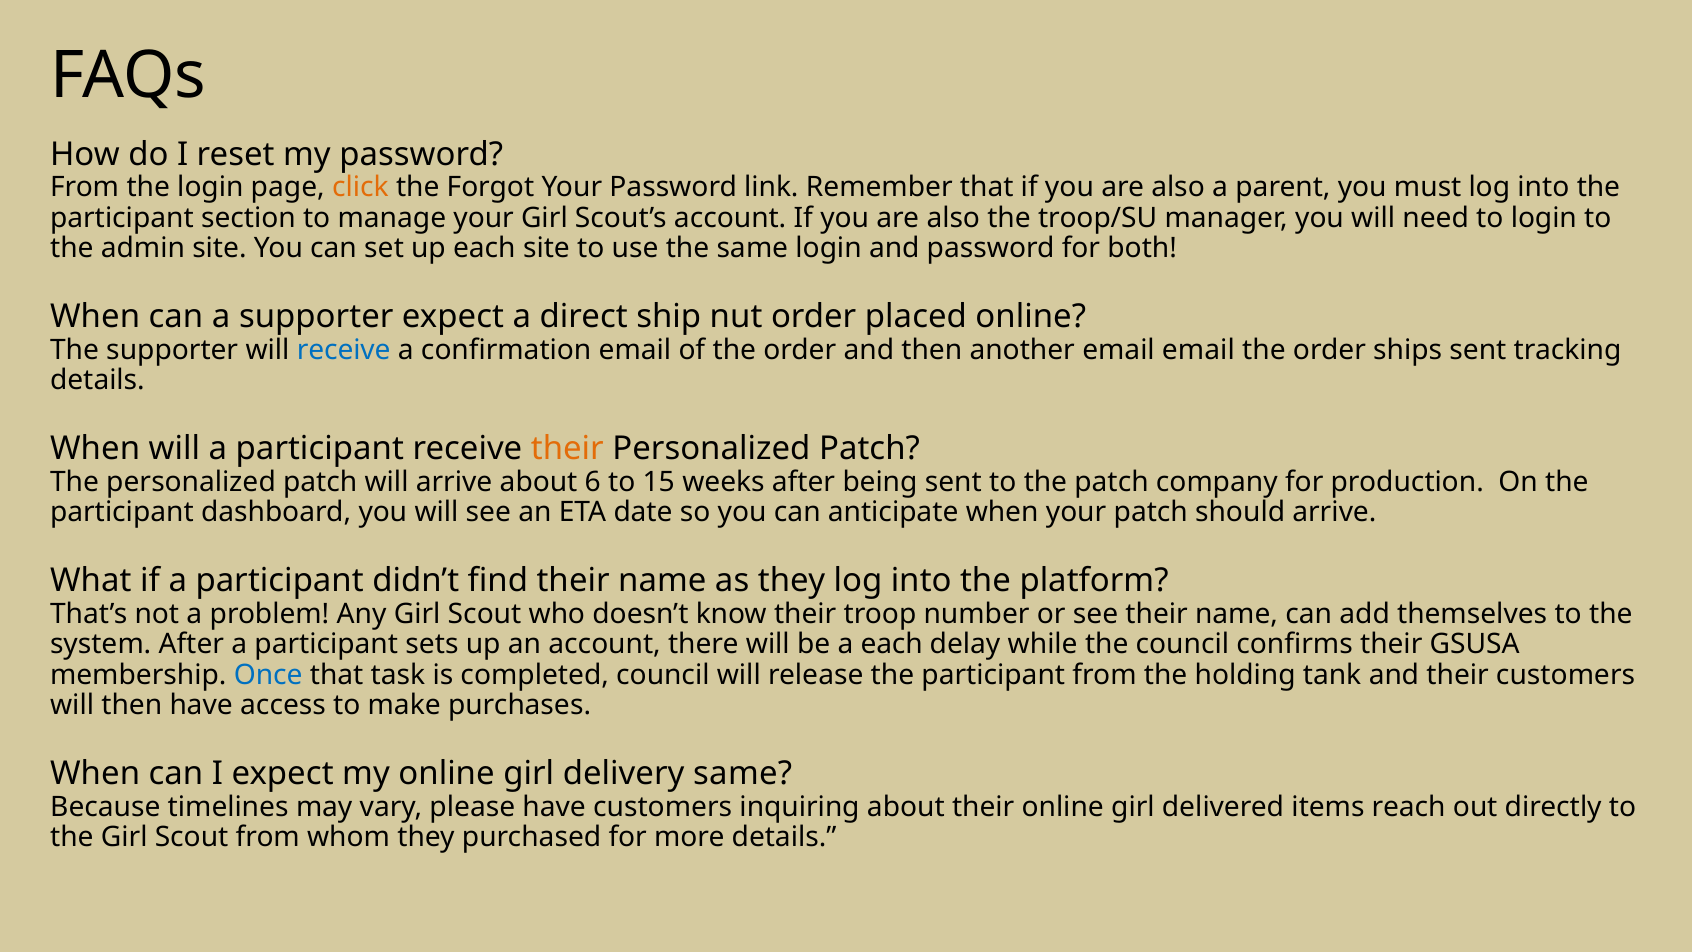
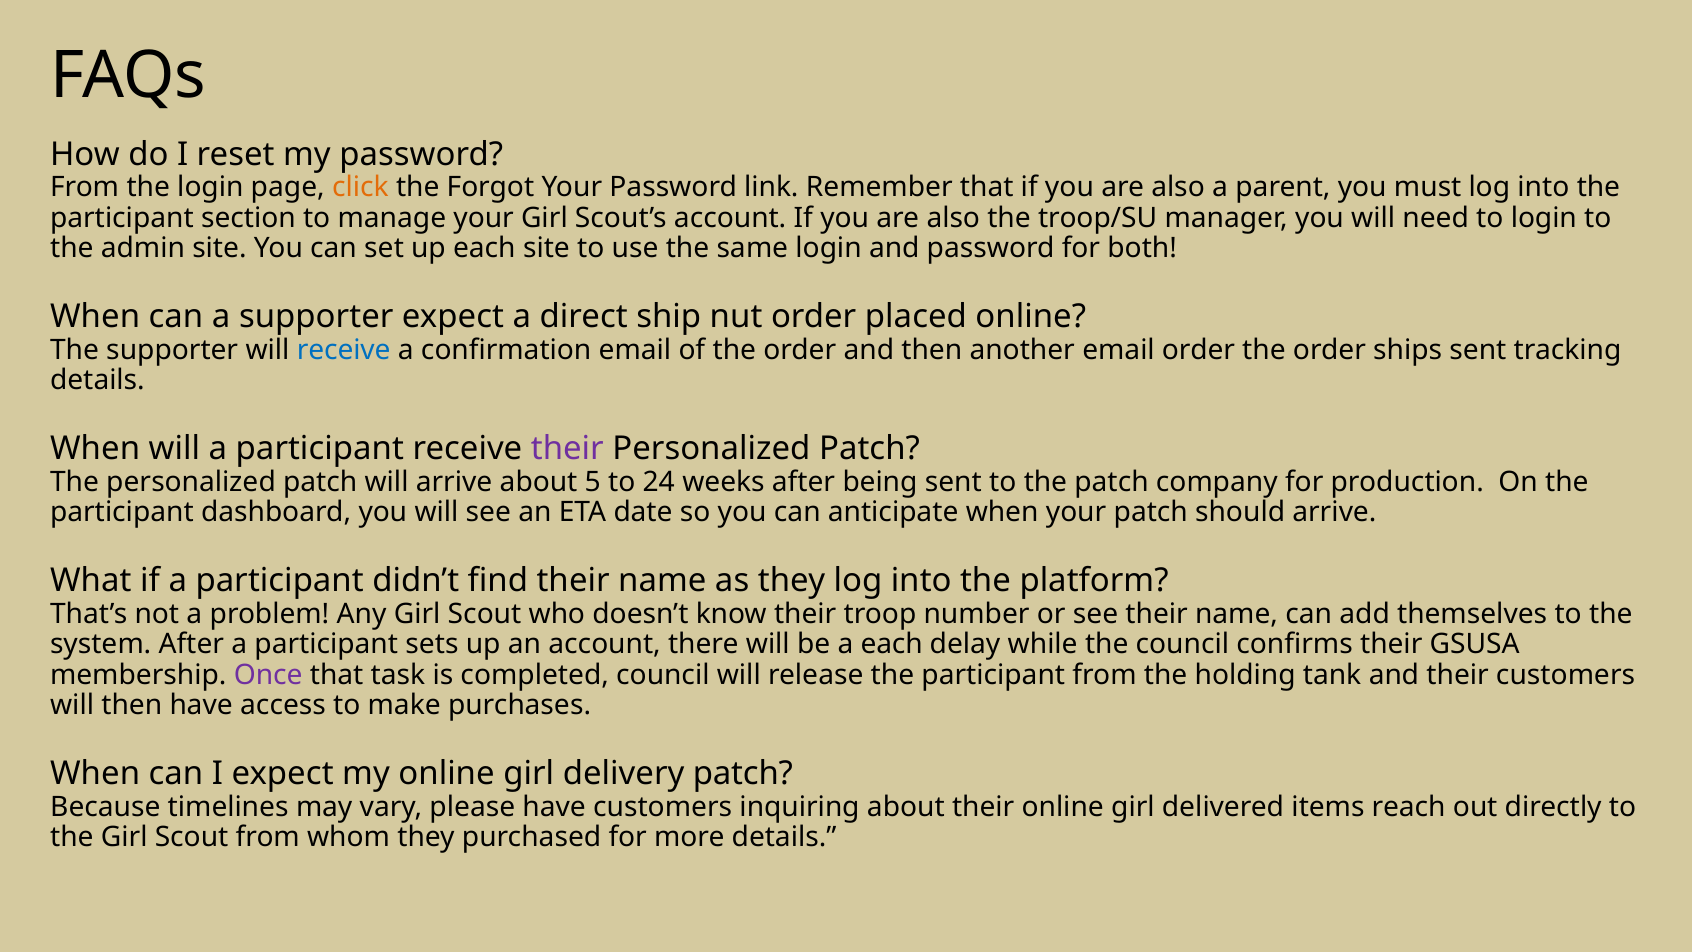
email email: email -> order
their at (567, 449) colour: orange -> purple
6: 6 -> 5
15: 15 -> 24
Once colour: blue -> purple
delivery same: same -> patch
